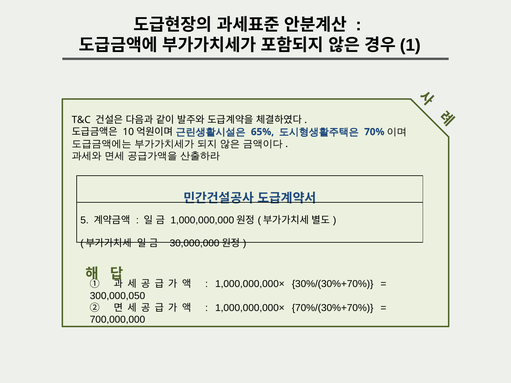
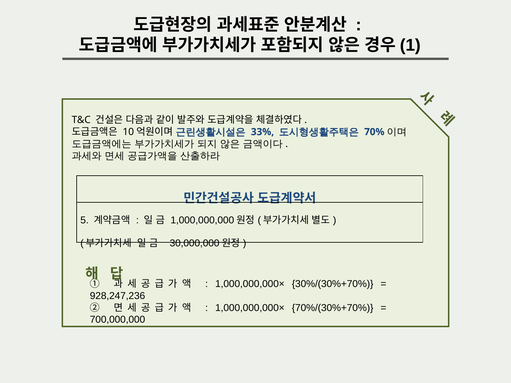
65%: 65% -> 33%
300,000,050: 300,000,050 -> 928,247,236
